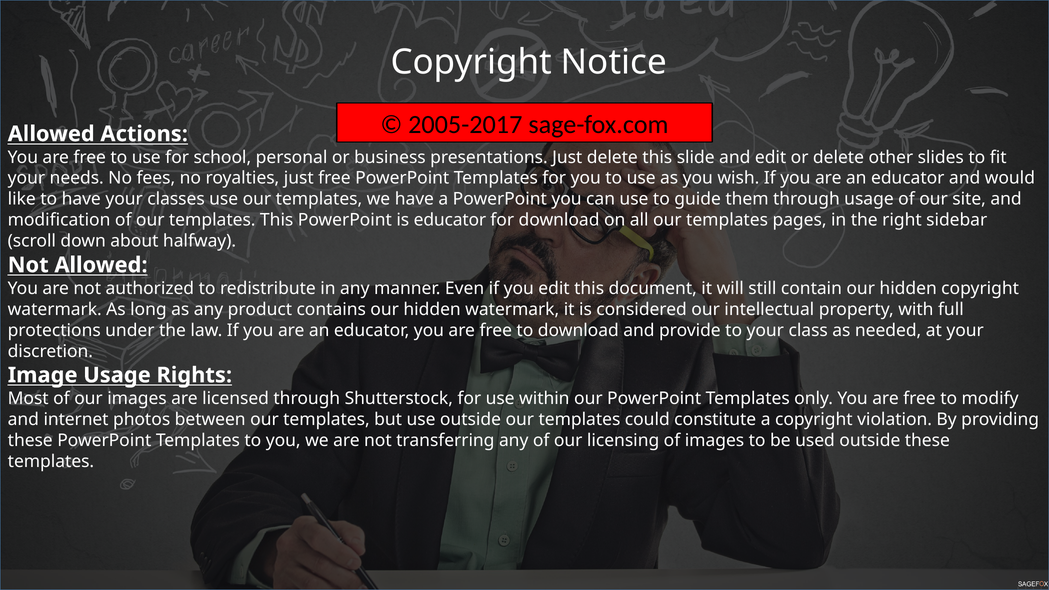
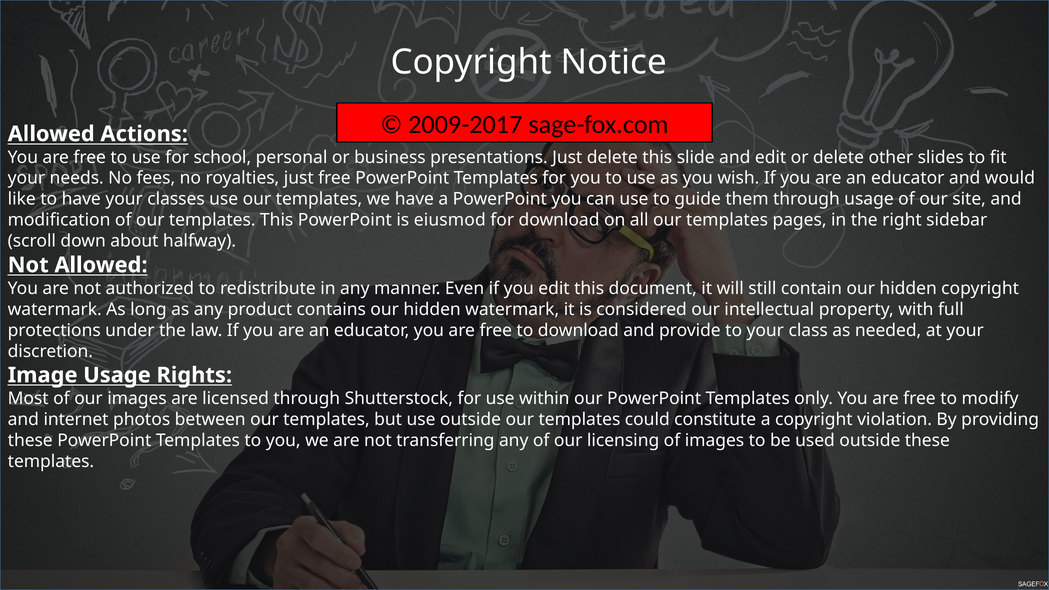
2005-2017: 2005-2017 -> 2009-2017
is educator: educator -> eiusmod
